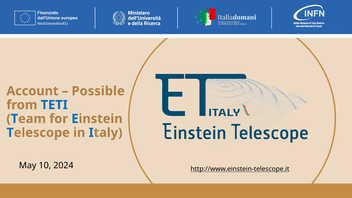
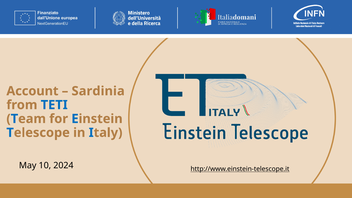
Possible: Possible -> Sardinia
